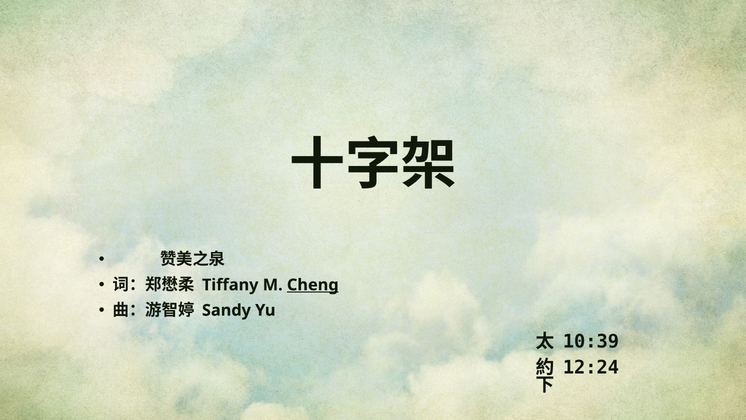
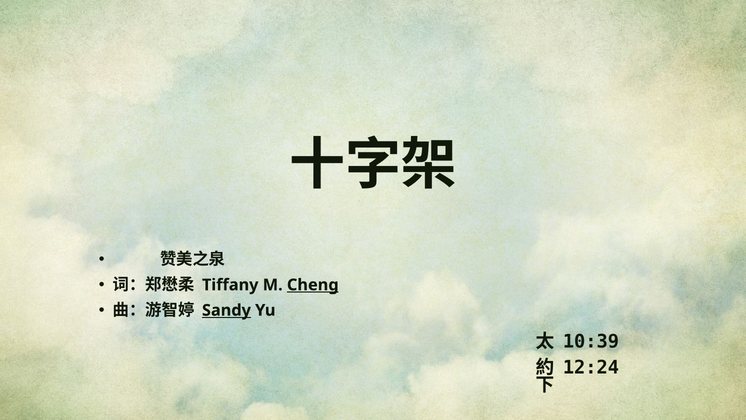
Sandy underline: none -> present
